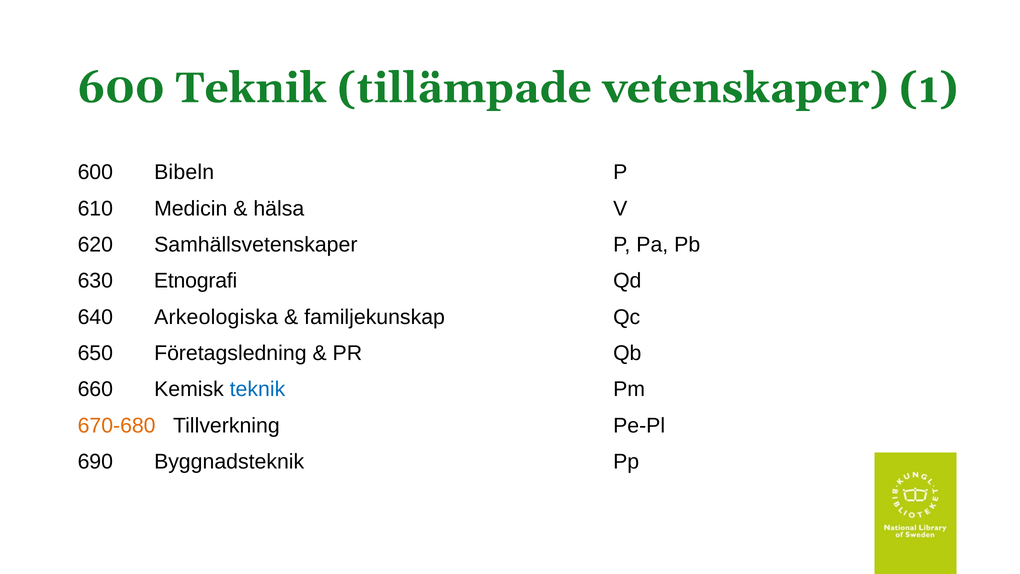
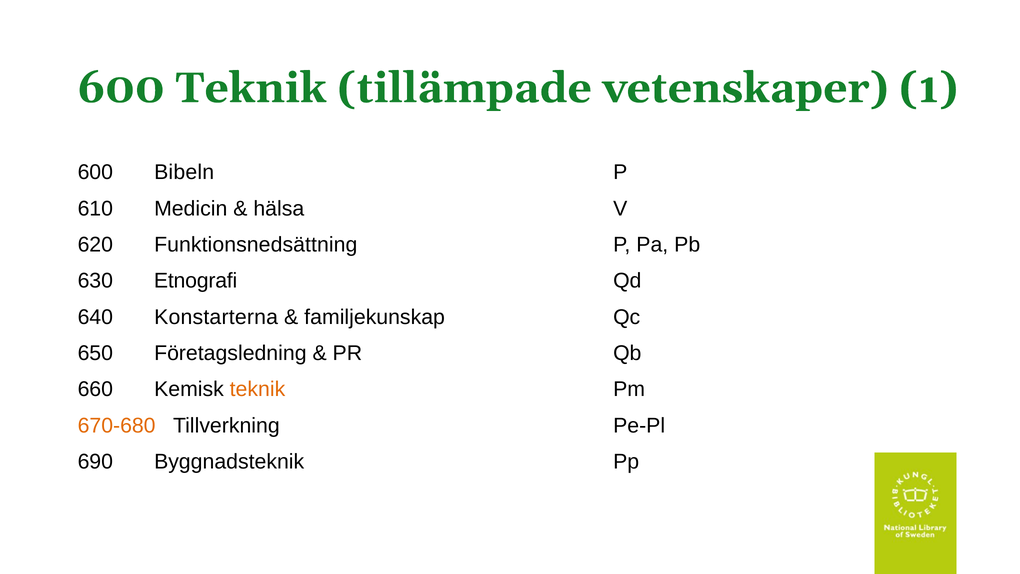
Samhällsvetenskaper: Samhällsvetenskaper -> Funktionsnedsättning
Arkeologiska: Arkeologiska -> Konstarterna
teknik at (257, 389) colour: blue -> orange
